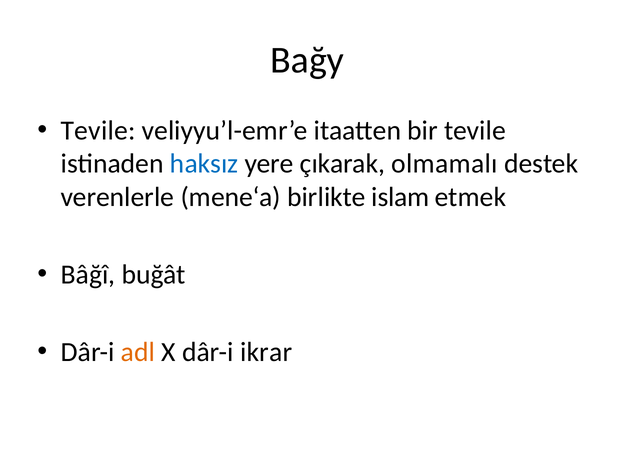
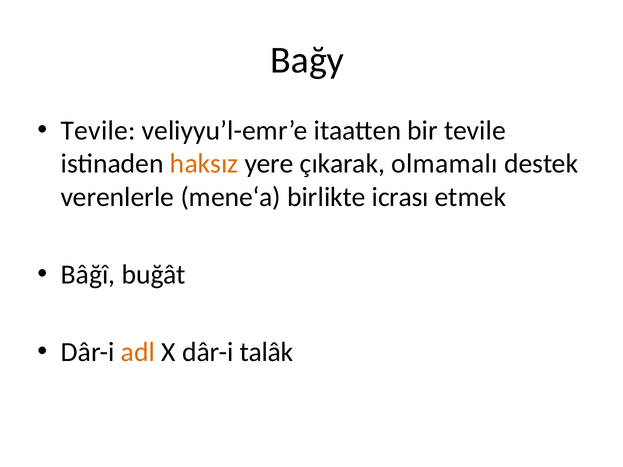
haksız colour: blue -> orange
islam: islam -> icrası
ikrar: ikrar -> talâk
